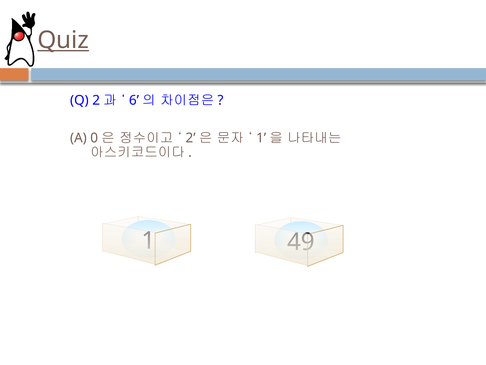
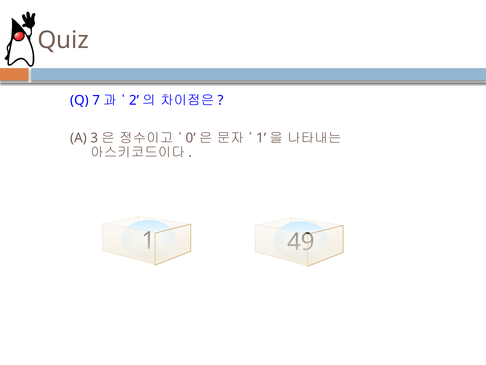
Quiz underline: present -> none
Q 2: 2 -> 7
6: 6 -> 2
0: 0 -> 3
2 at (191, 138): 2 -> 0
